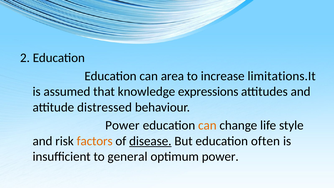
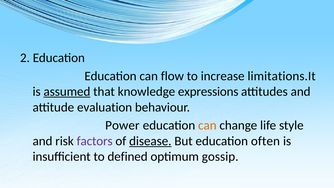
area: area -> flow
assumed underline: none -> present
distressed: distressed -> evaluation
factors colour: orange -> purple
general: general -> defined
optimum power: power -> gossip
